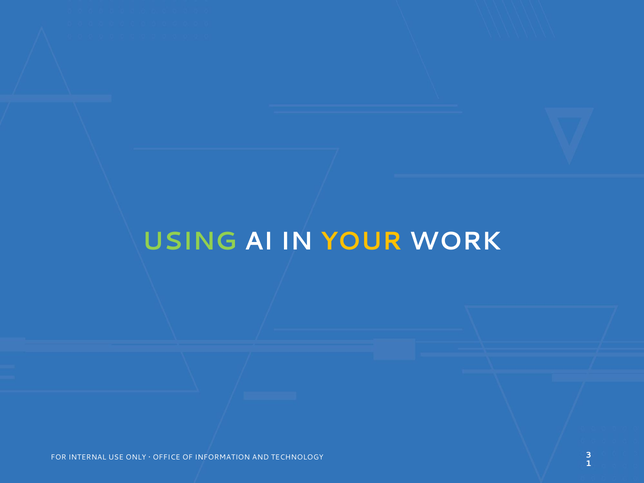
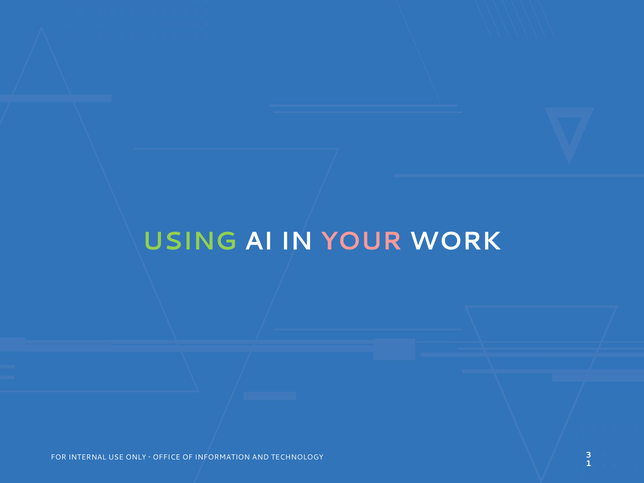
YOUR colour: yellow -> pink
